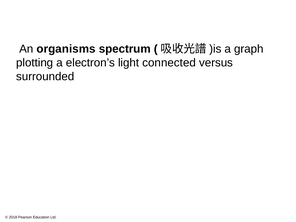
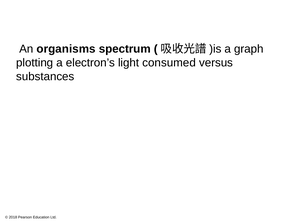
connected: connected -> consumed
surrounded: surrounded -> substances
